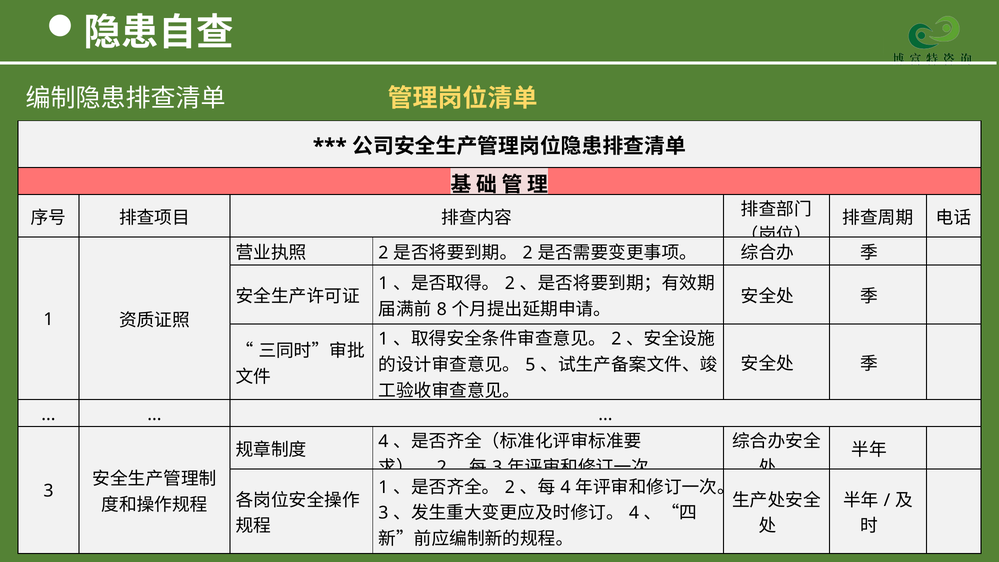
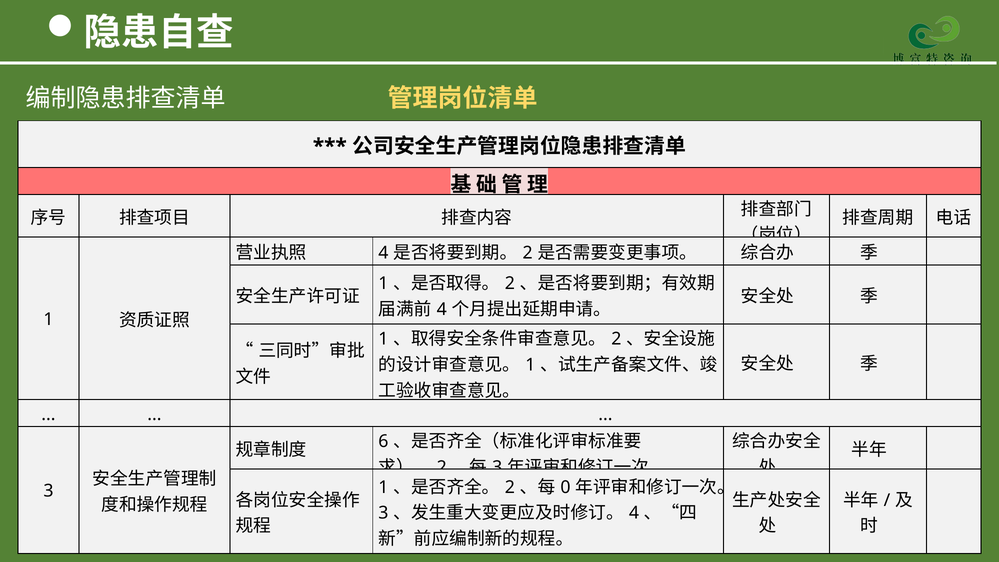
2 at (383, 253): 2 -> 4
8 at (442, 309): 8 -> 4
5 at (530, 365): 5 -> 1
4 at (383, 441): 4 -> 6
4 at (565, 487): 4 -> 0
